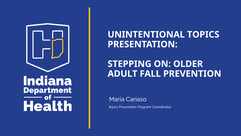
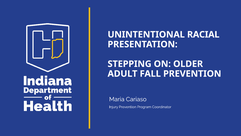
TOPICS: TOPICS -> RACIAL
